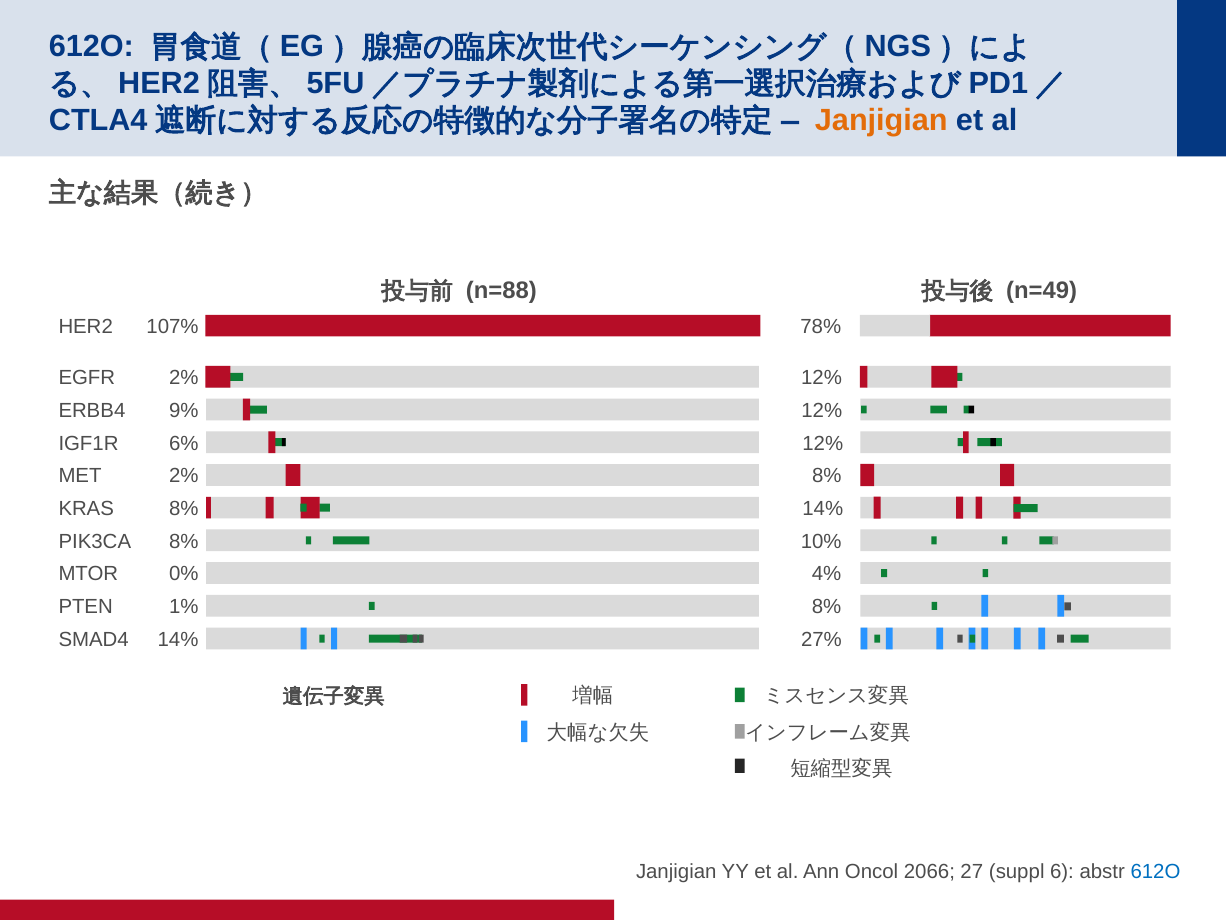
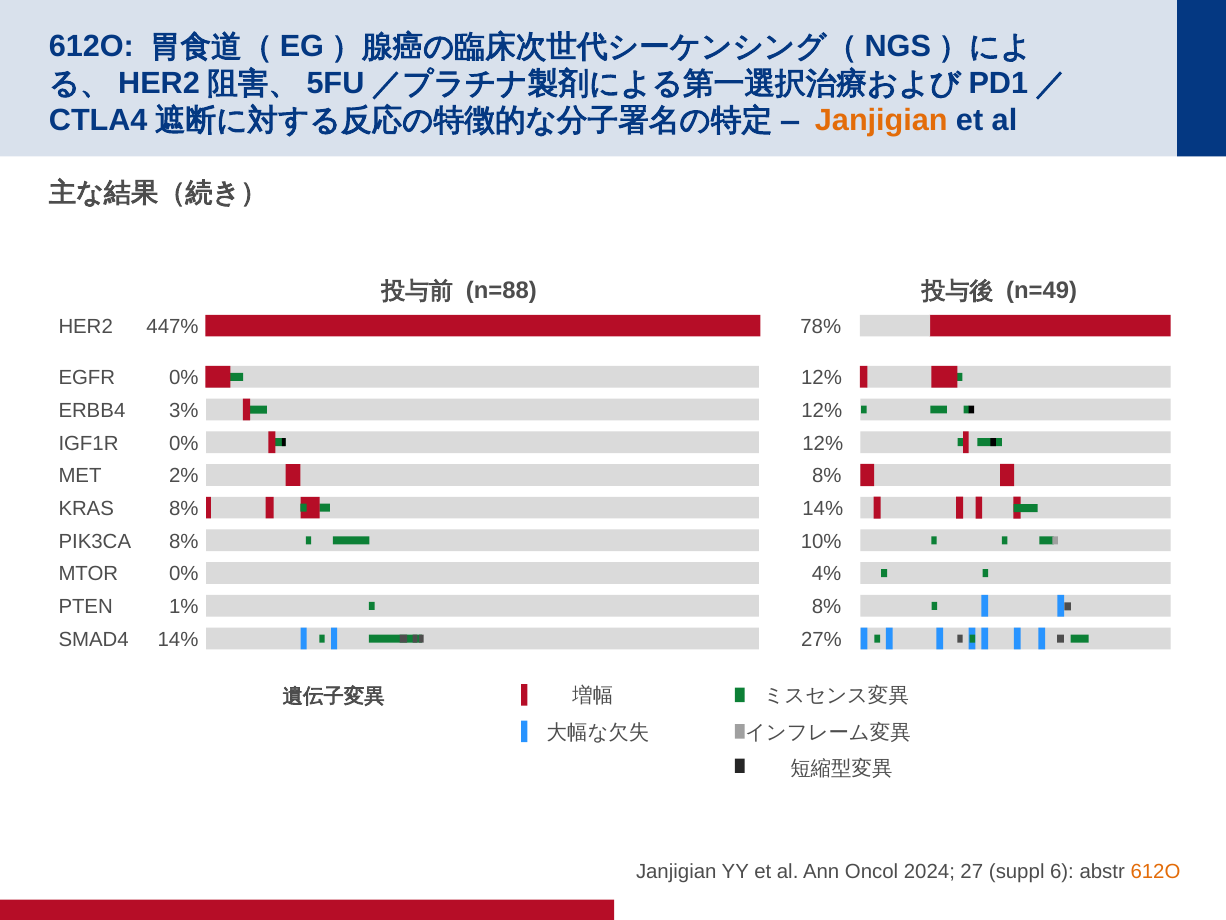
107%: 107% -> 447%
EGFR 2%: 2% -> 0%
9%: 9% -> 3%
IGF1R 6%: 6% -> 0%
2066: 2066 -> 2024
612O at (1155, 871) colour: blue -> orange
